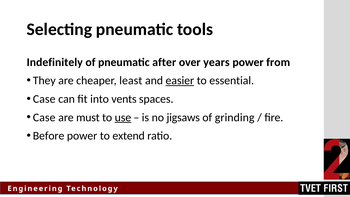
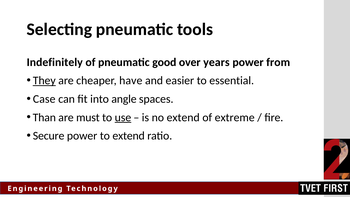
after: after -> good
They underline: none -> present
least: least -> have
easier underline: present -> none
vents: vents -> angle
Case at (44, 117): Case -> Than
no jigsaws: jigsaws -> extend
grinding: grinding -> extreme
Before: Before -> Secure
